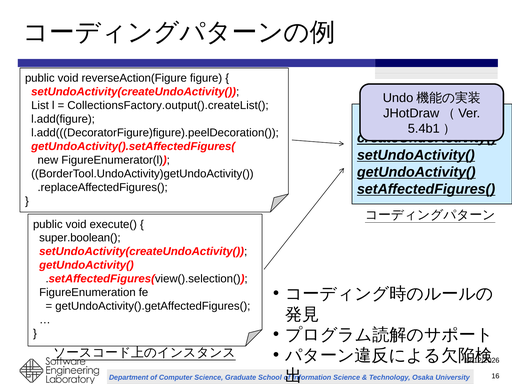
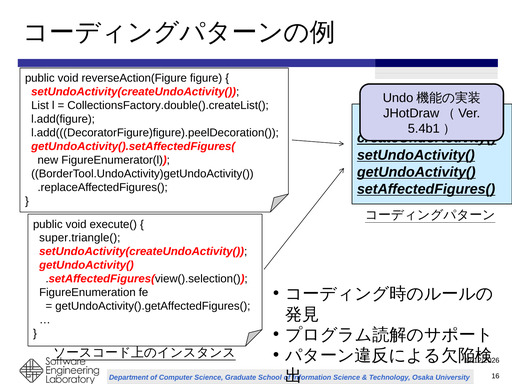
CollectionsFactory.output().createList(: CollectionsFactory.output().createList( -> CollectionsFactory.double().createList(
super.boolean(: super.boolean( -> super.triangle(
